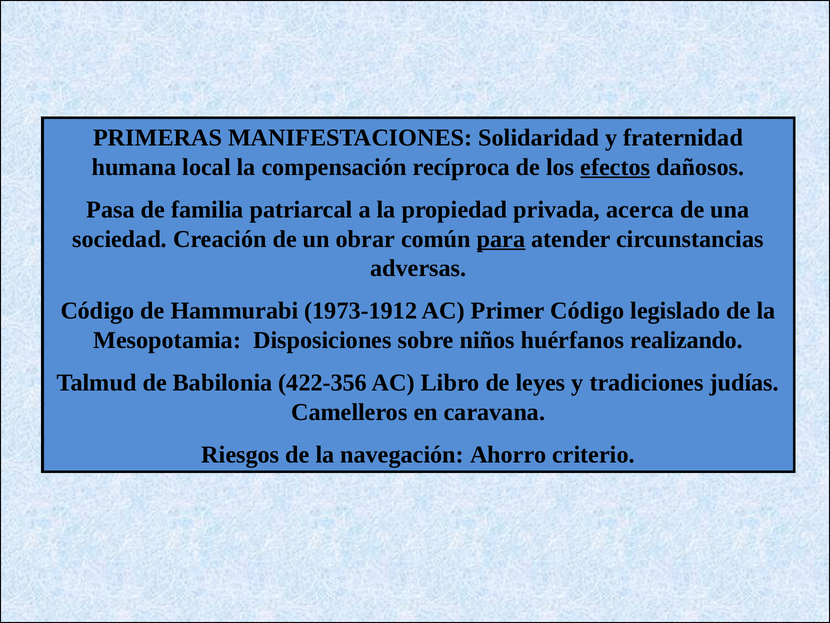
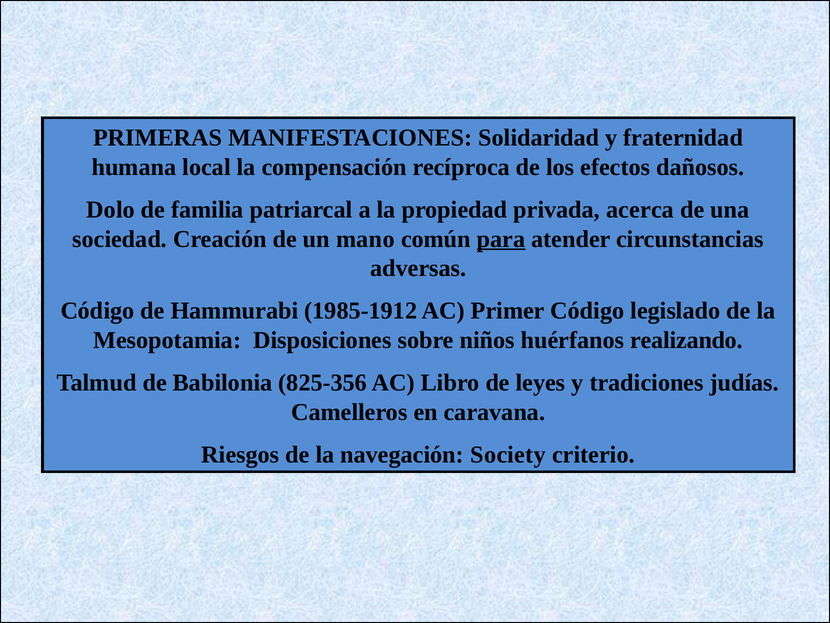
efectos underline: present -> none
Pasa: Pasa -> Dolo
obrar: obrar -> mano
1973-1912: 1973-1912 -> 1985-1912
422-356: 422-356 -> 825-356
Ahorro: Ahorro -> Society
